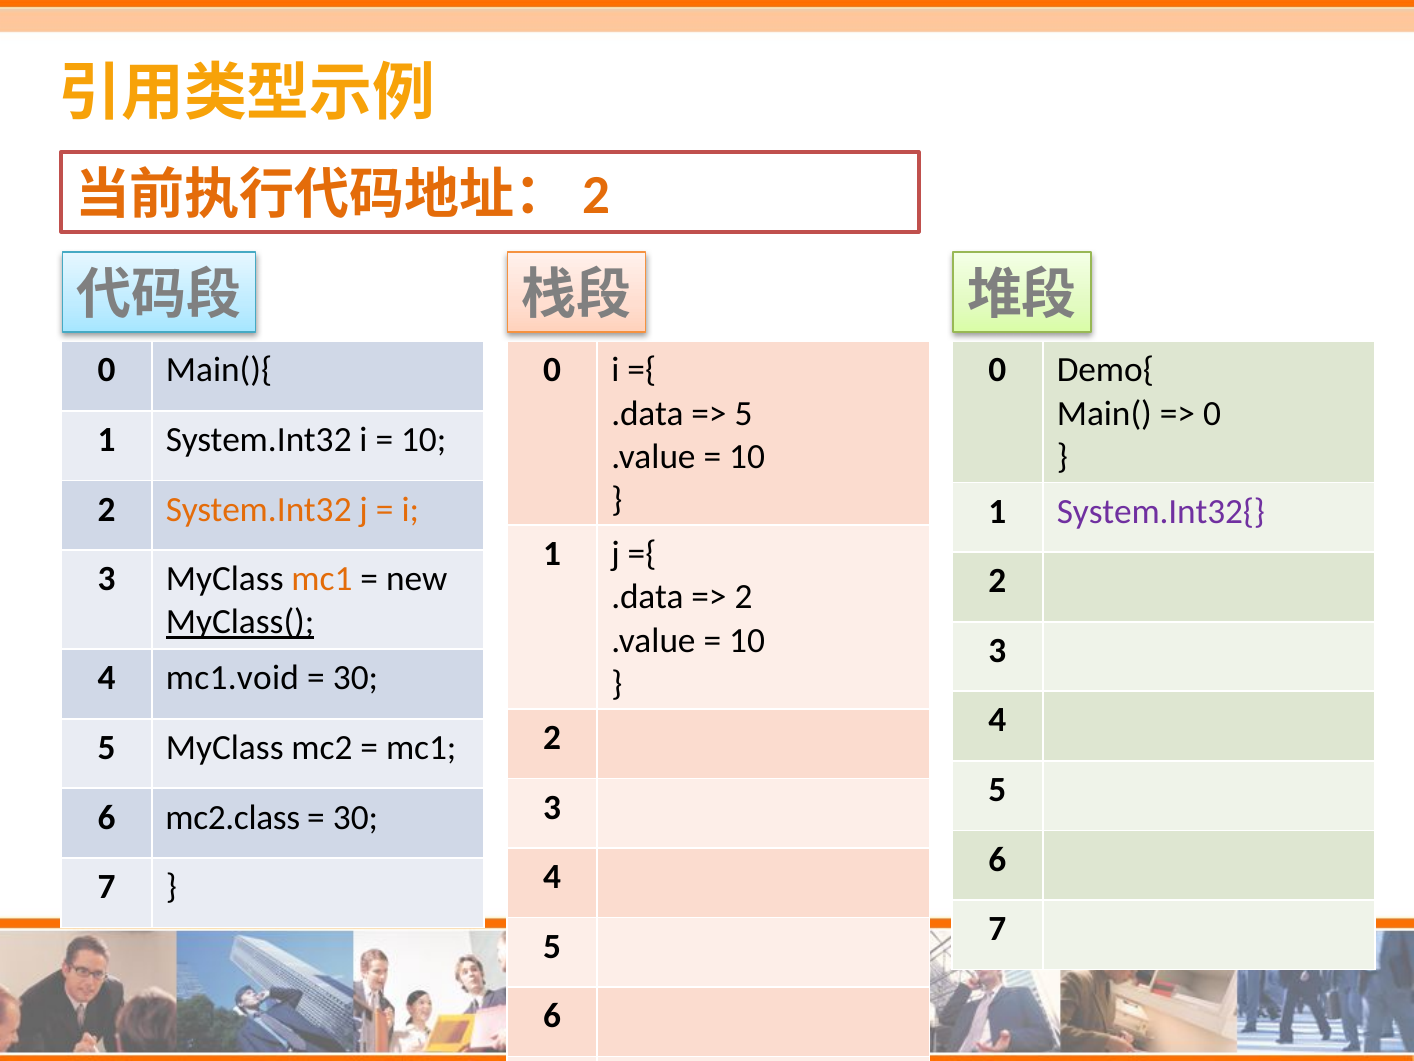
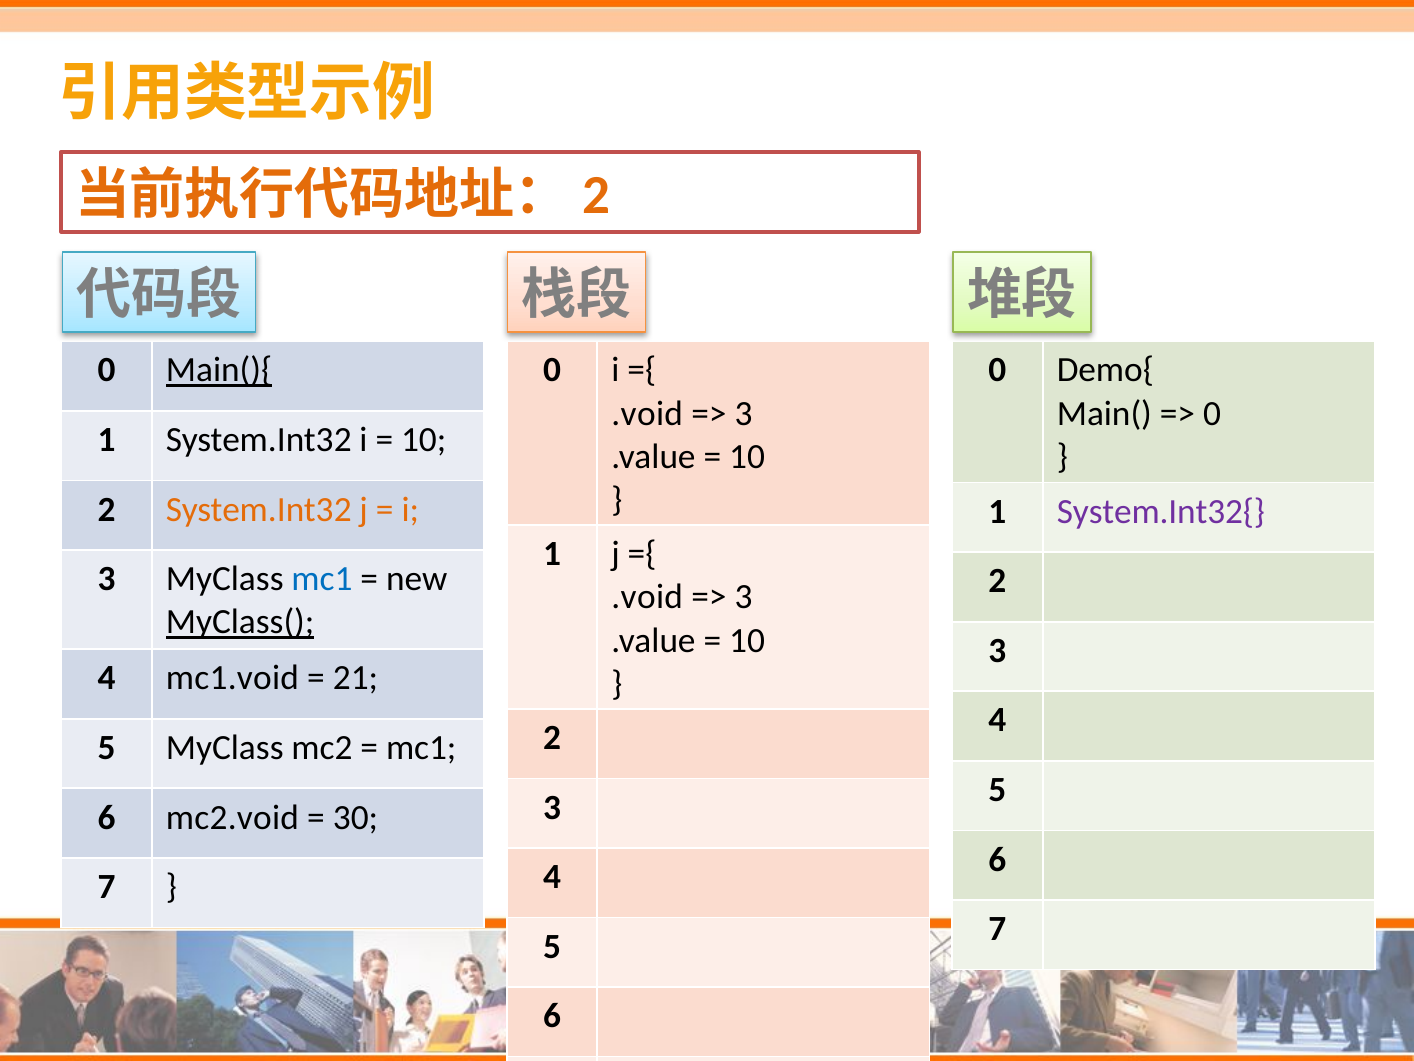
Main(){ underline: none -> present
.data at (648, 413): .data -> .void
5 at (743, 413): 5 -> 3
mc1 at (322, 579) colour: orange -> blue
.data at (648, 597): .data -> .void
2 at (743, 597): 2 -> 3
30 at (355, 678): 30 -> 21
mc2.class: mc2.class -> mc2.void
